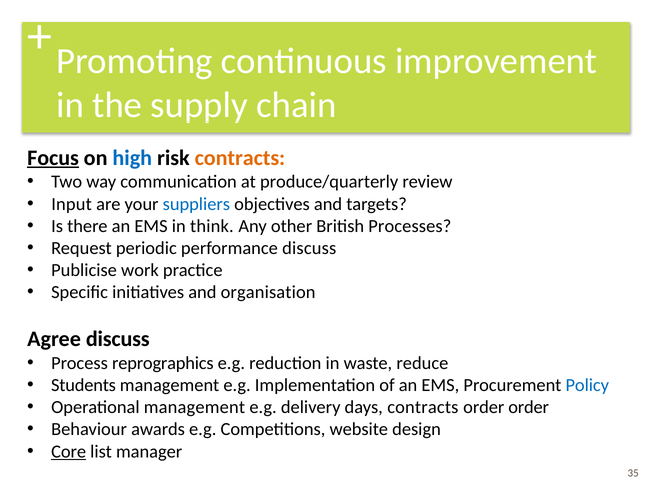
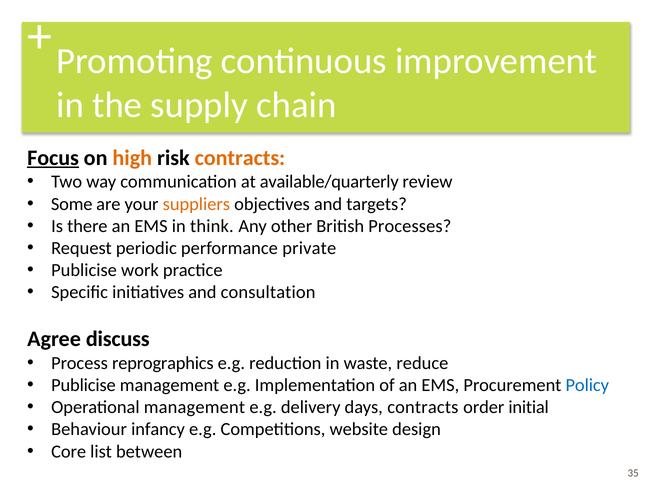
high colour: blue -> orange
produce/quarterly: produce/quarterly -> available/quarterly
Input: Input -> Some
suppliers colour: blue -> orange
performance discuss: discuss -> private
organisation: organisation -> consultation
Students at (84, 385): Students -> Publicise
order order: order -> initial
awards: awards -> infancy
Core underline: present -> none
manager: manager -> between
